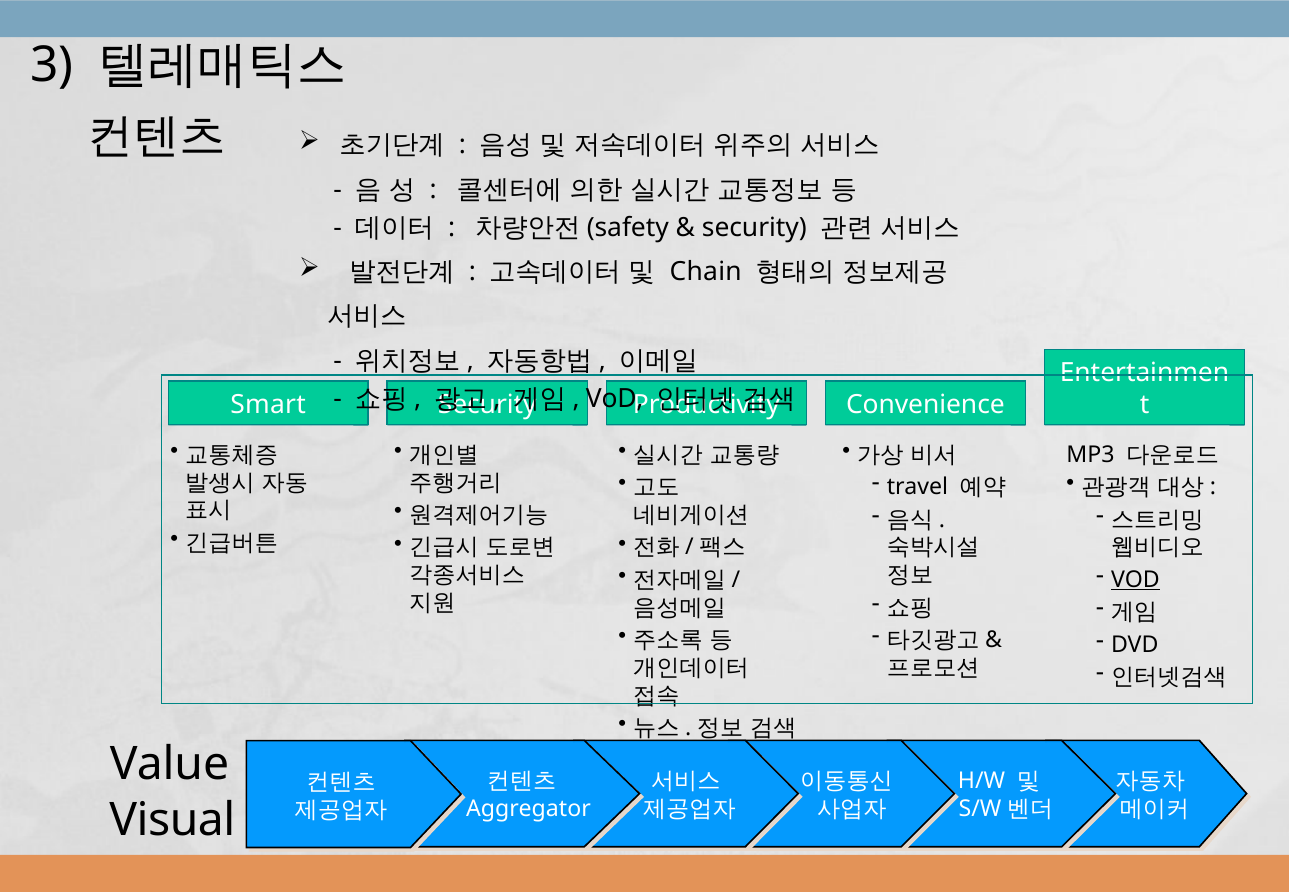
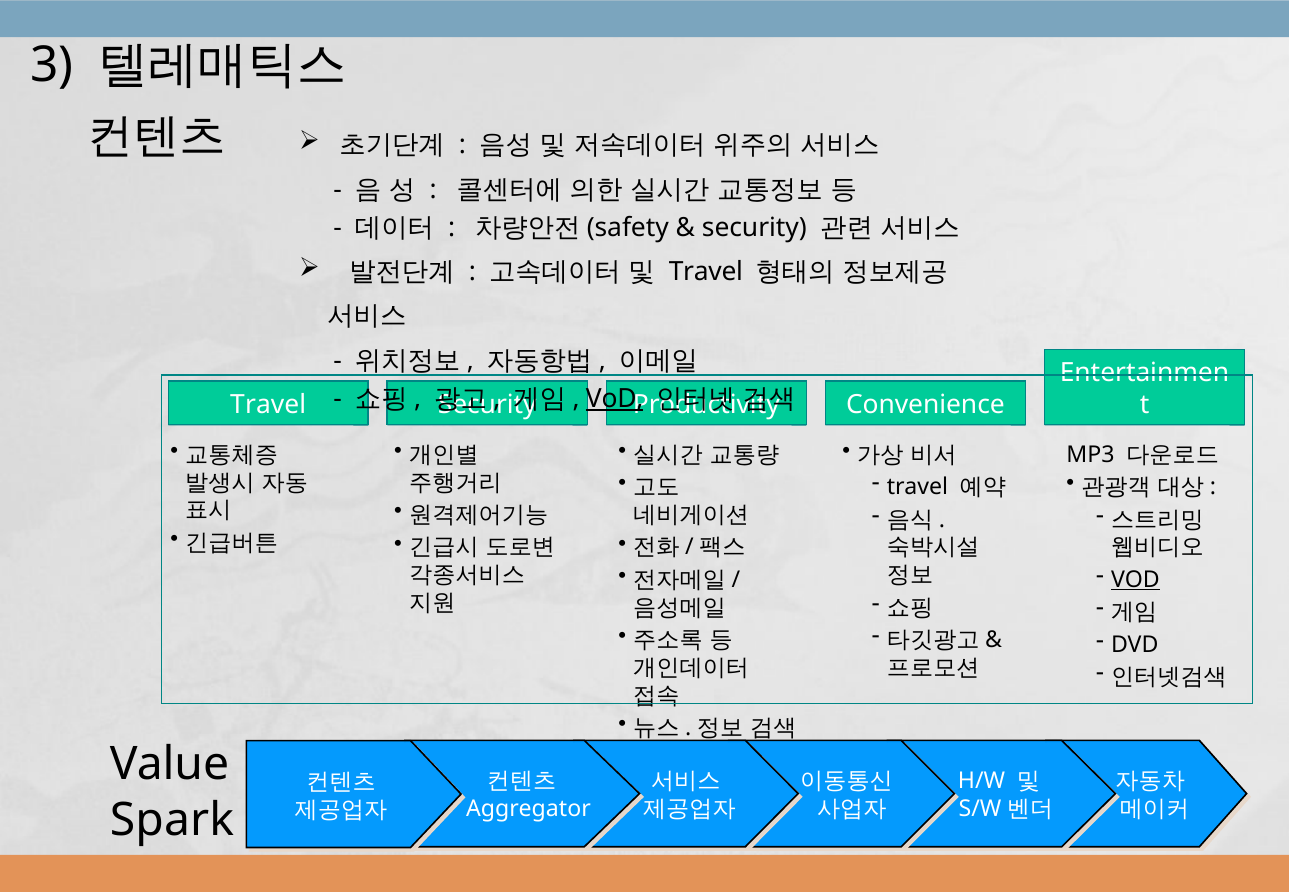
Chain at (706, 272): Chain -> Travel
VoD at (615, 399) underline: none -> present
Smart at (268, 405): Smart -> Travel
Visual: Visual -> Spark
